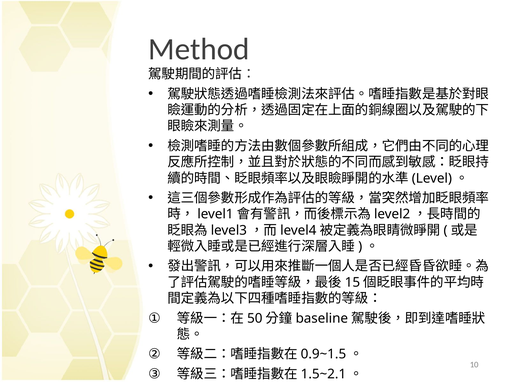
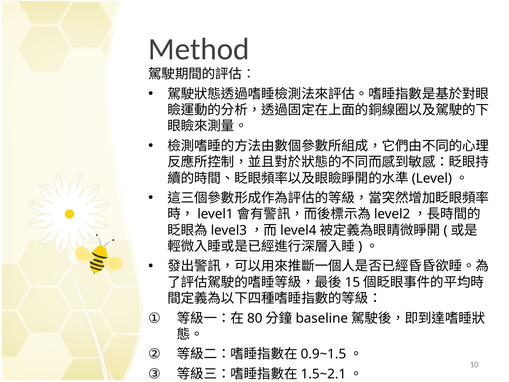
50: 50 -> 80
